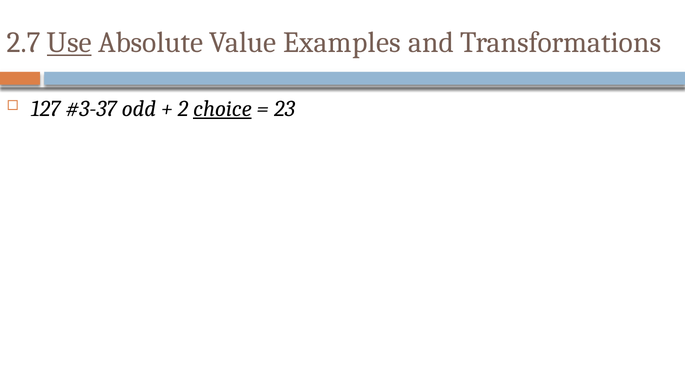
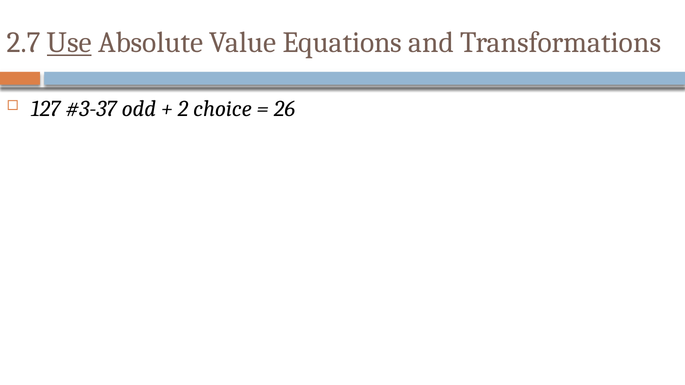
Examples: Examples -> Equations
choice underline: present -> none
23: 23 -> 26
